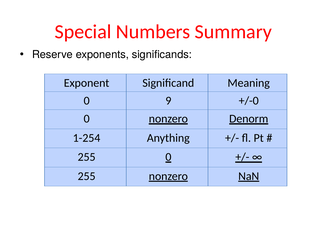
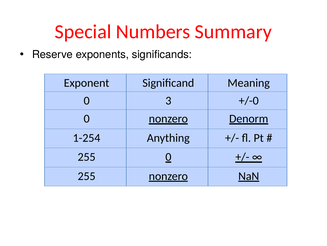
9: 9 -> 3
